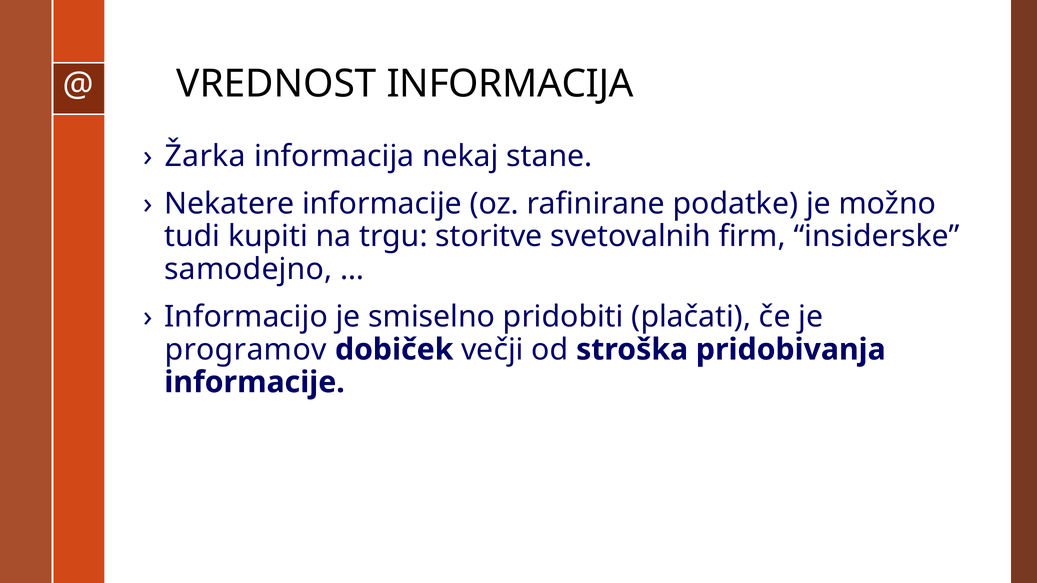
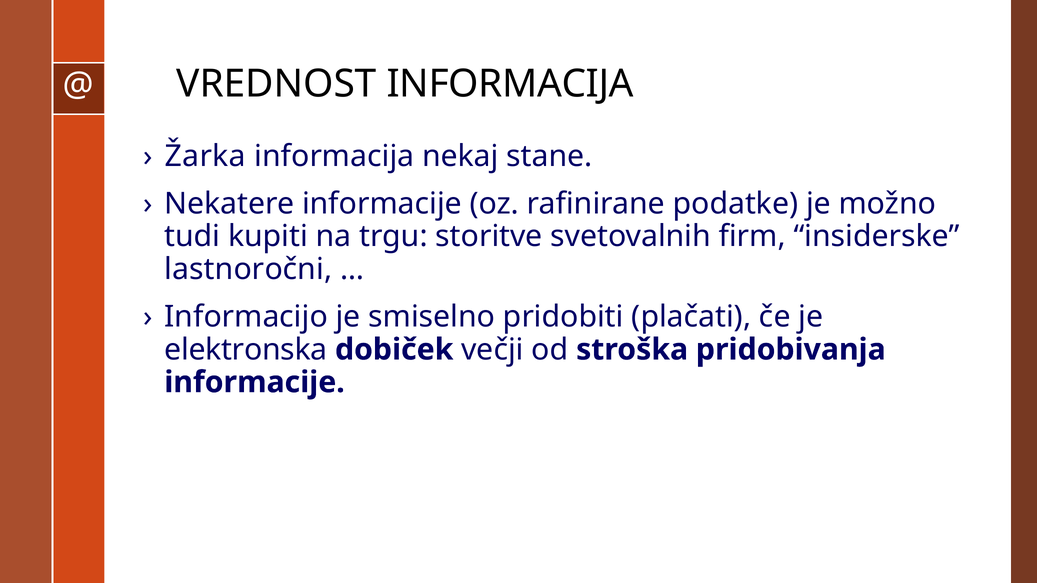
samodejno: samodejno -> lastnoročni
programov: programov -> elektronska
